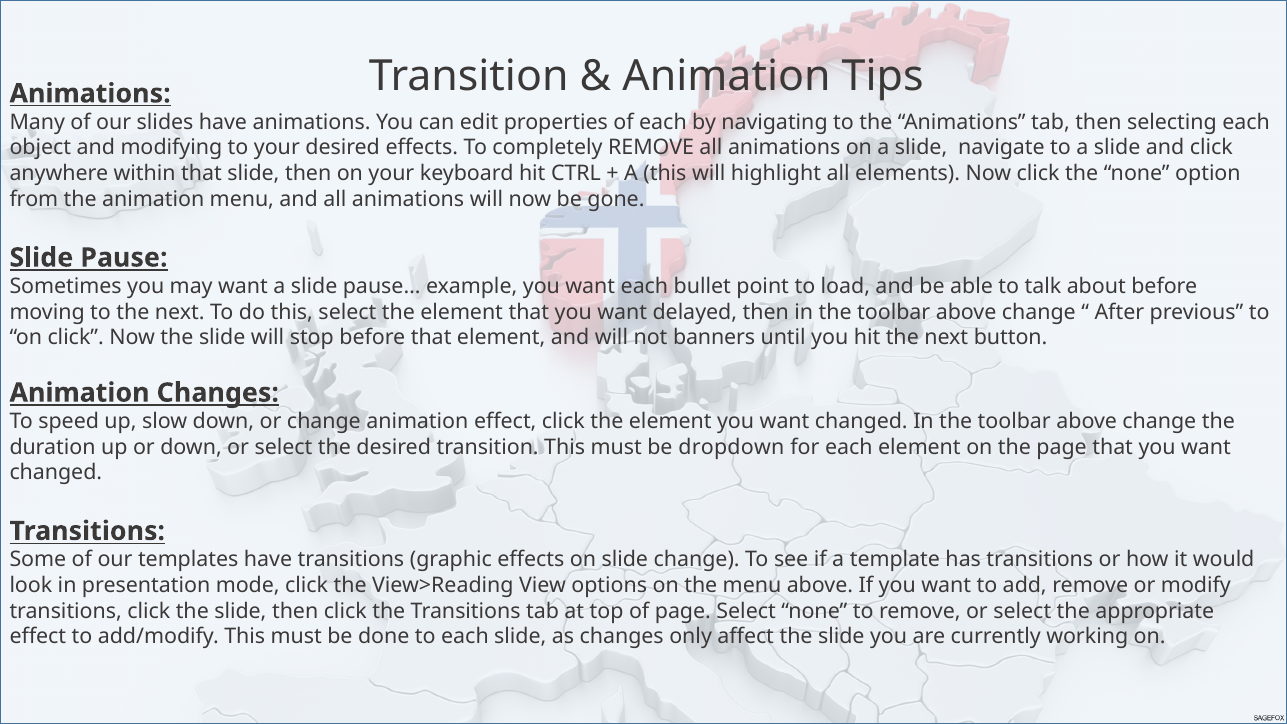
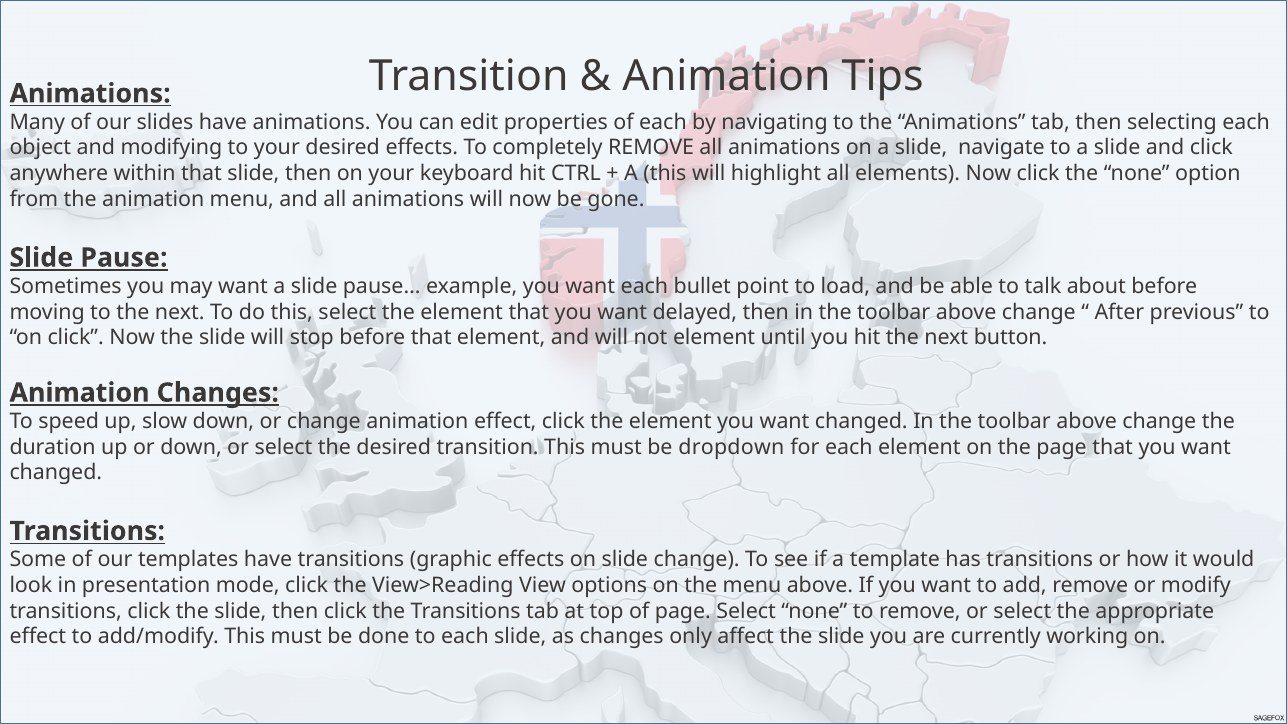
not banners: banners -> element
